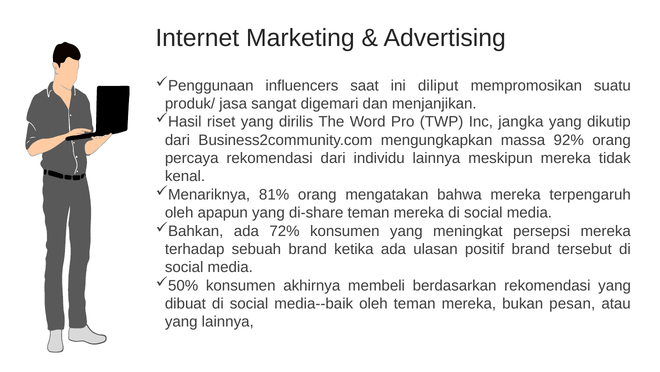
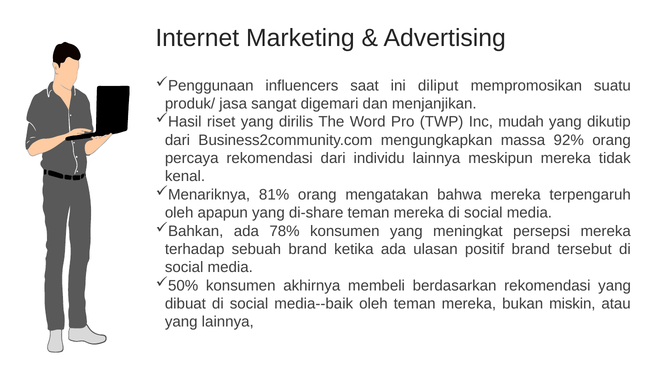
jangka: jangka -> mudah
72%: 72% -> 78%
pesan: pesan -> miskin
